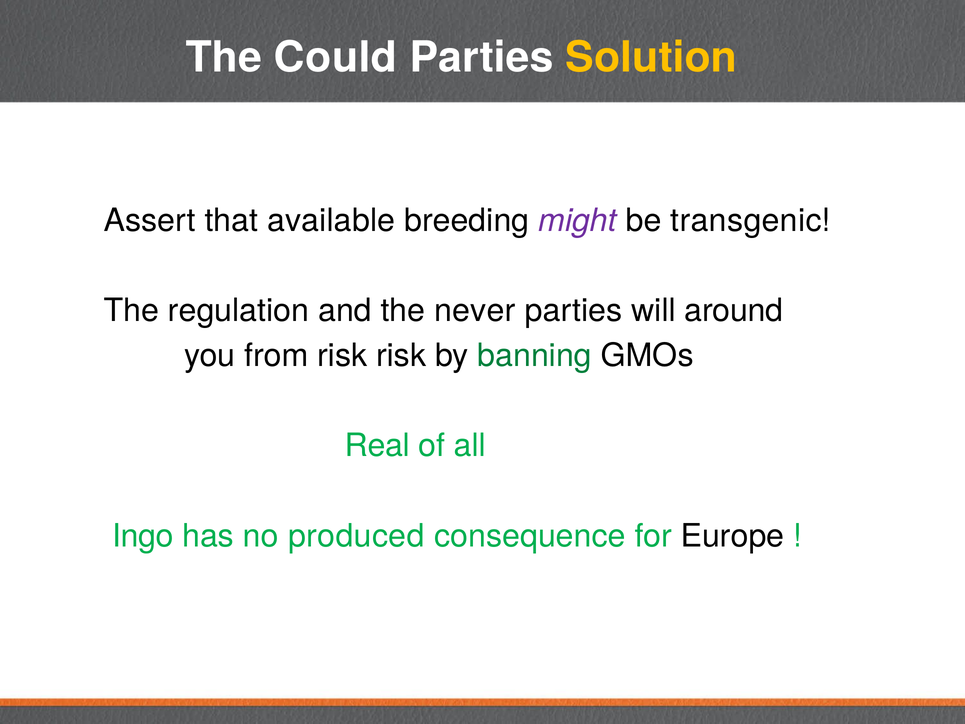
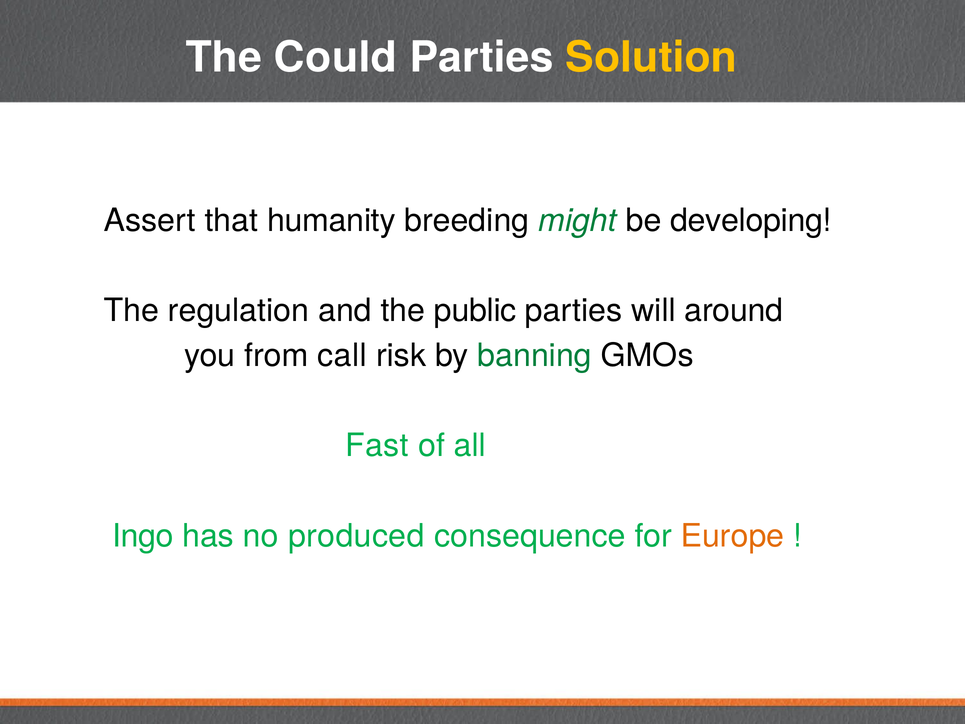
available: available -> humanity
might colour: purple -> green
transgenic: transgenic -> developing
never: never -> public
from risk: risk -> call
Real: Real -> Fast
Europe colour: black -> orange
